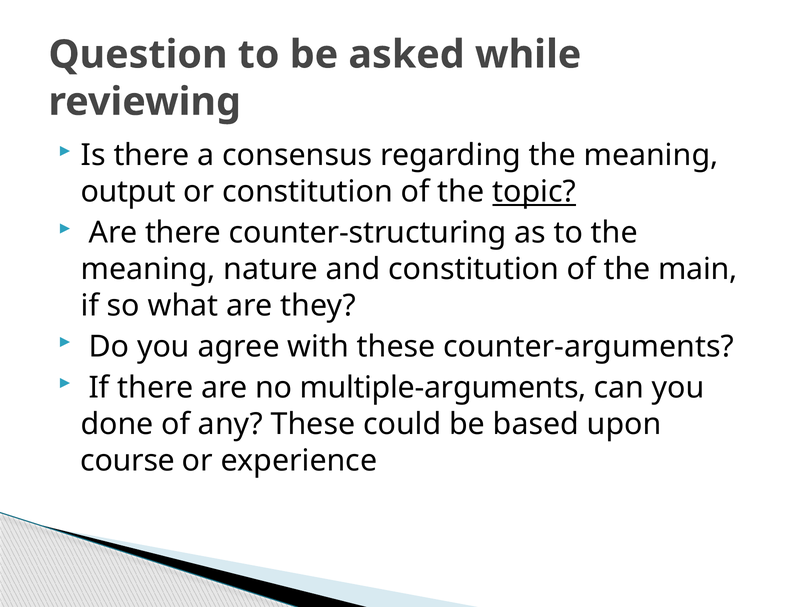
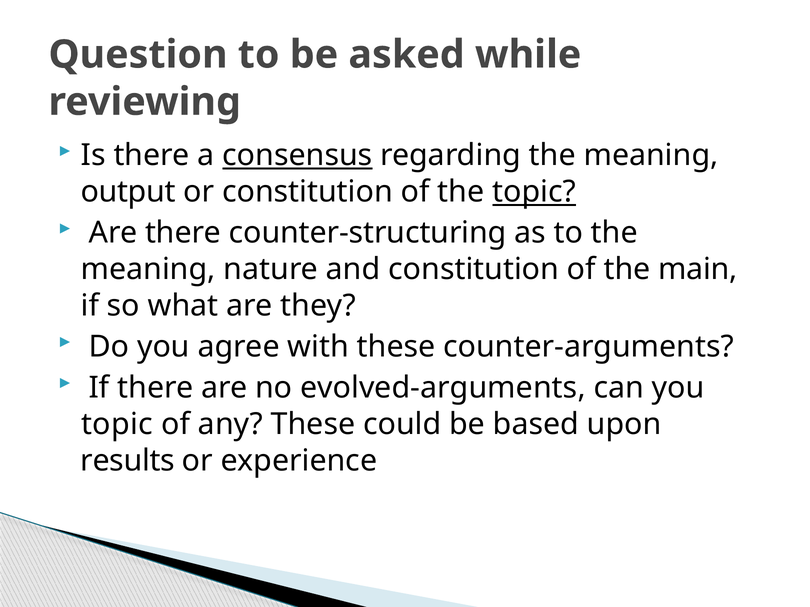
consensus underline: none -> present
multiple-arguments: multiple-arguments -> evolved-arguments
done at (117, 424): done -> topic
course: course -> results
